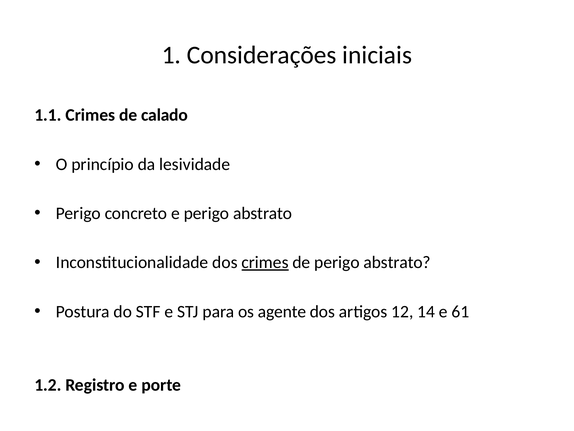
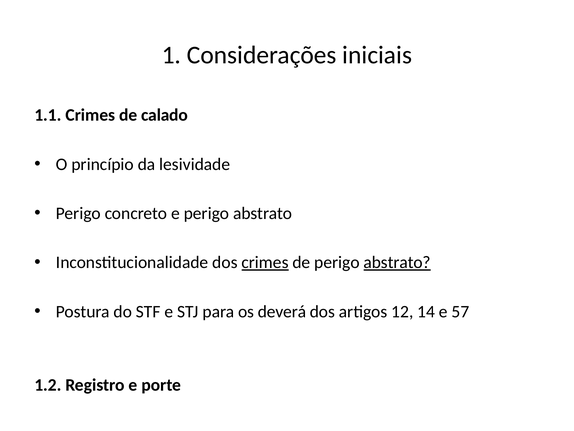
abstrato at (397, 262) underline: none -> present
agente: agente -> deverá
61: 61 -> 57
